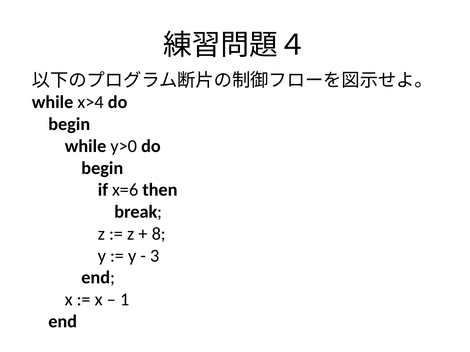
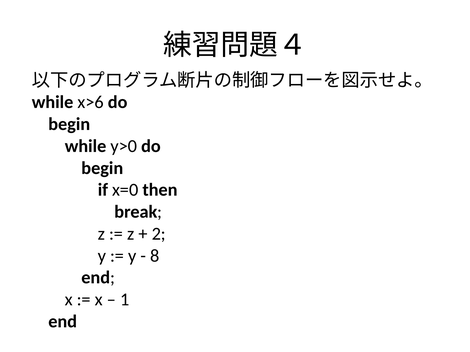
x>4: x>4 -> x>6
x=6: x=6 -> x=0
8: 8 -> 2
3: 3 -> 8
